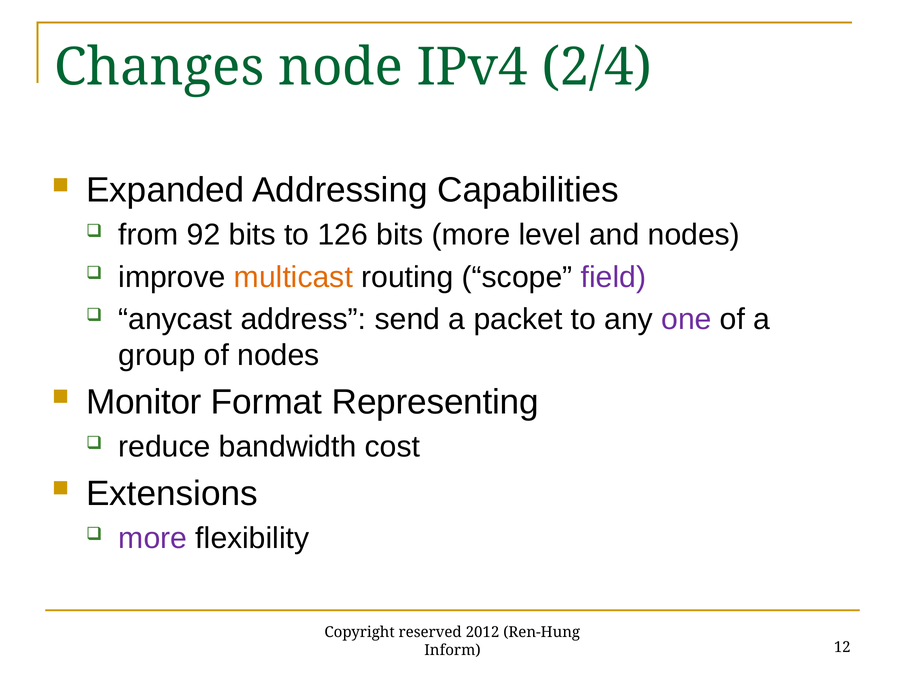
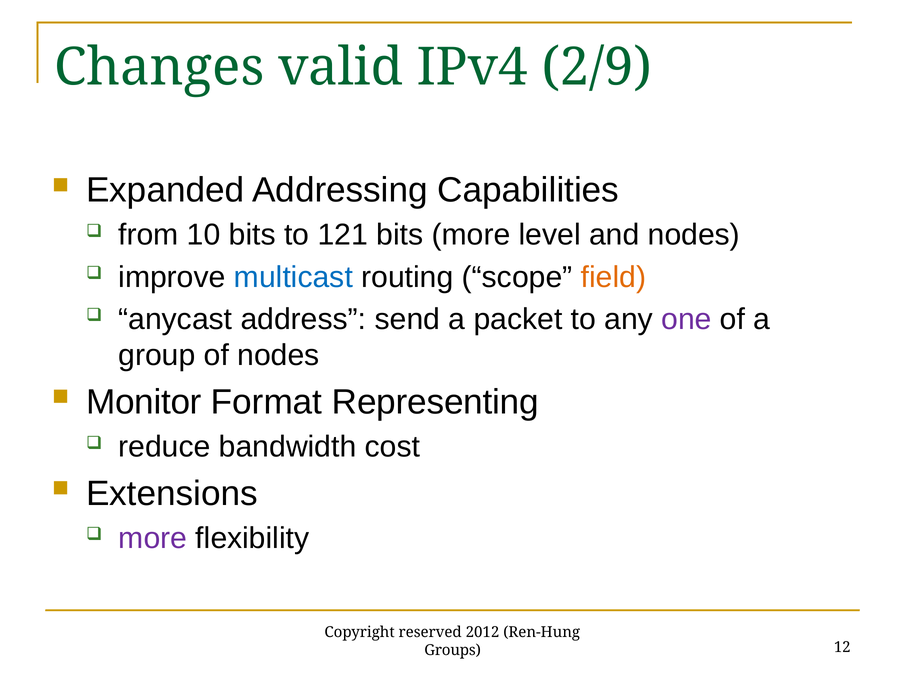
node: node -> valid
2/4: 2/4 -> 2/9
92: 92 -> 10
126: 126 -> 121
multicast colour: orange -> blue
field colour: purple -> orange
Inform: Inform -> Groups
